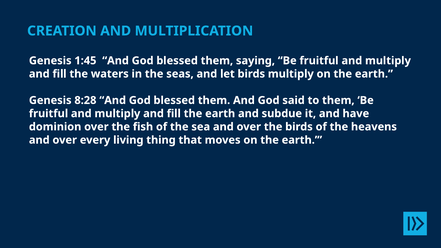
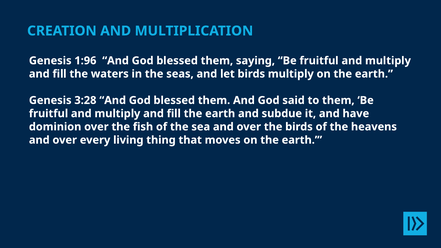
1:45: 1:45 -> 1:96
8:28: 8:28 -> 3:28
